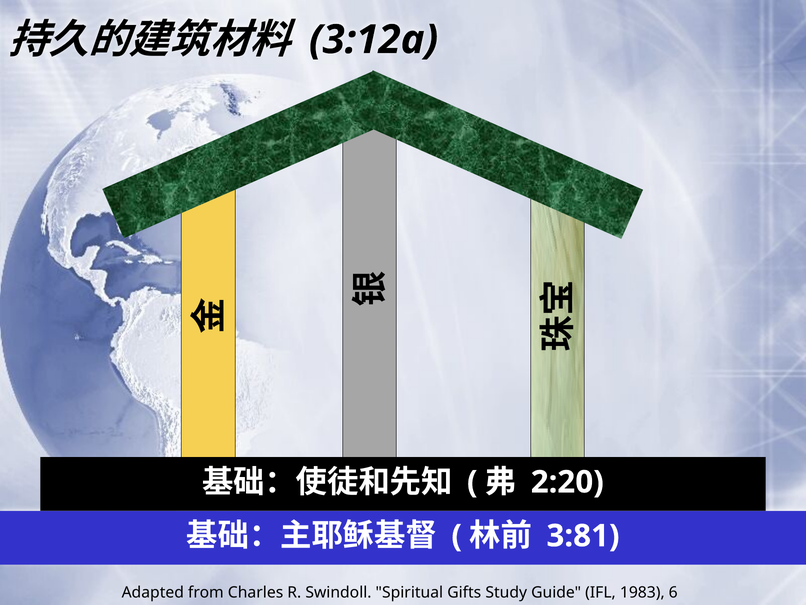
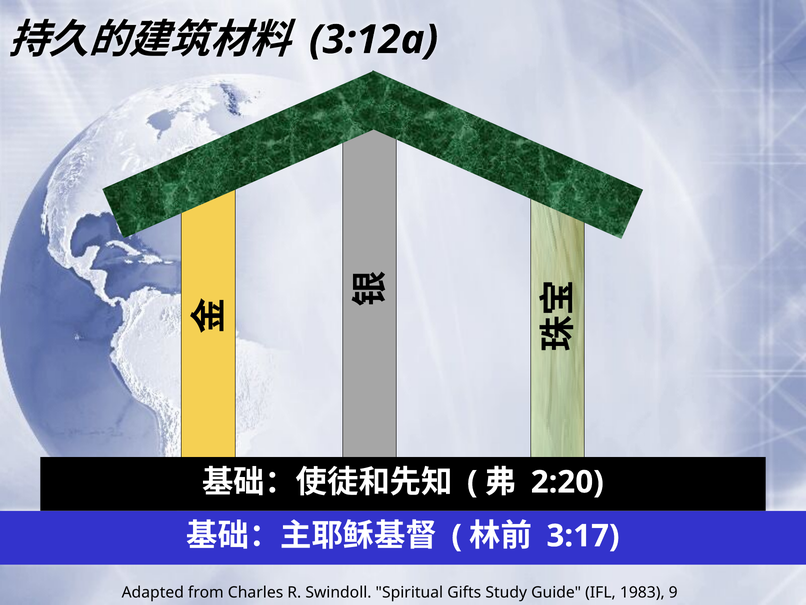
3:81: 3:81 -> 3:17
6: 6 -> 9
